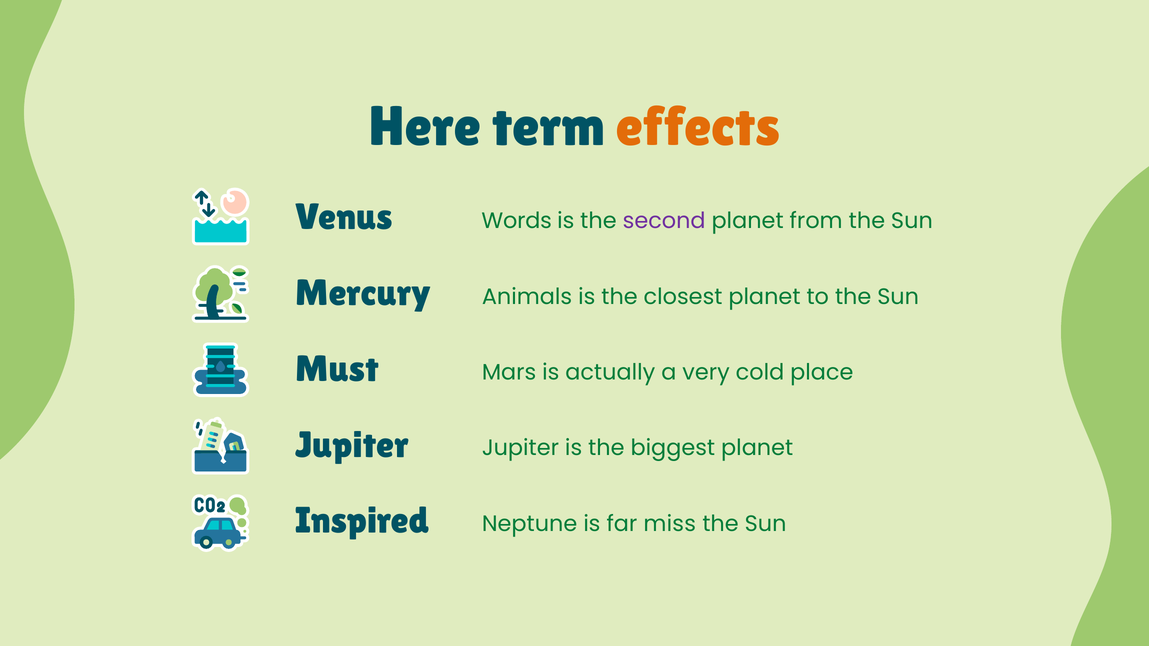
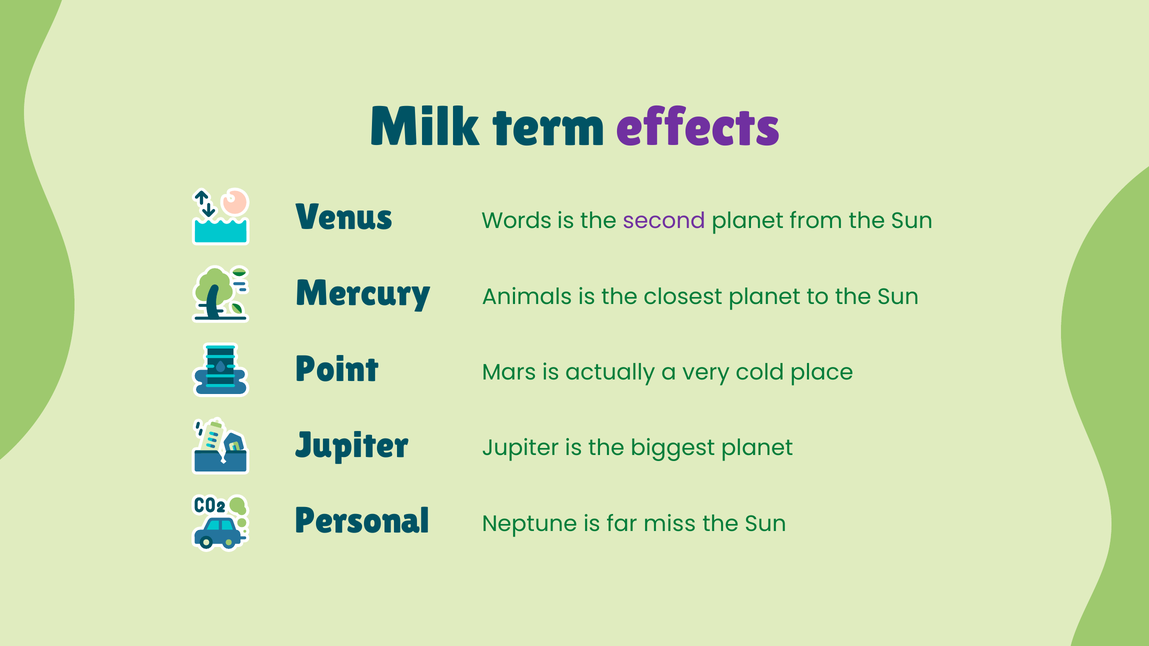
Here: Here -> Milk
effects colour: orange -> purple
Must: Must -> Point
Inspired: Inspired -> Personal
